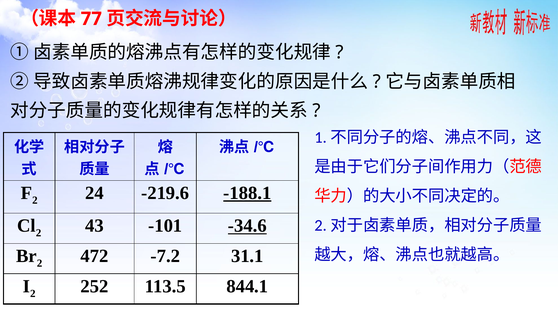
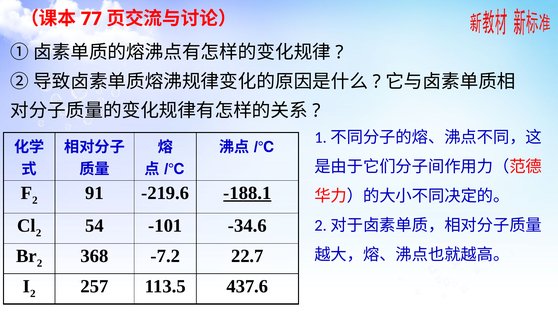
24: 24 -> 91
43: 43 -> 54
-34.6 underline: present -> none
472: 472 -> 368
31.1: 31.1 -> 22.7
252: 252 -> 257
844.1: 844.1 -> 437.6
